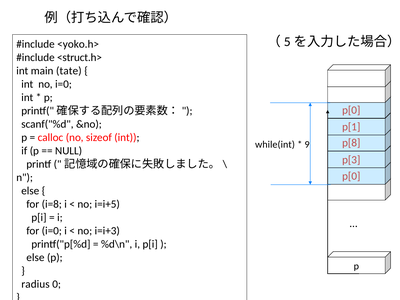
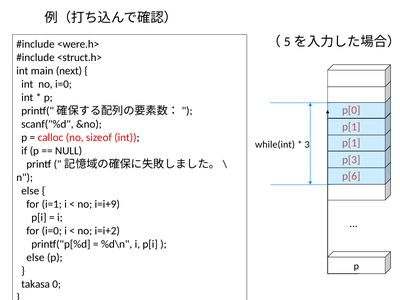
<yoko.h>: <yoko.h> -> <were.h>
tate: tate -> next
p[8 at (351, 143): p[8 -> p[1
9: 9 -> 3
p[0 at (351, 176): p[0 -> p[6
i=8: i=8 -> i=1
i=i+5: i=i+5 -> i=i+9
i=i+3: i=i+3 -> i=i+2
radius: radius -> takasa
